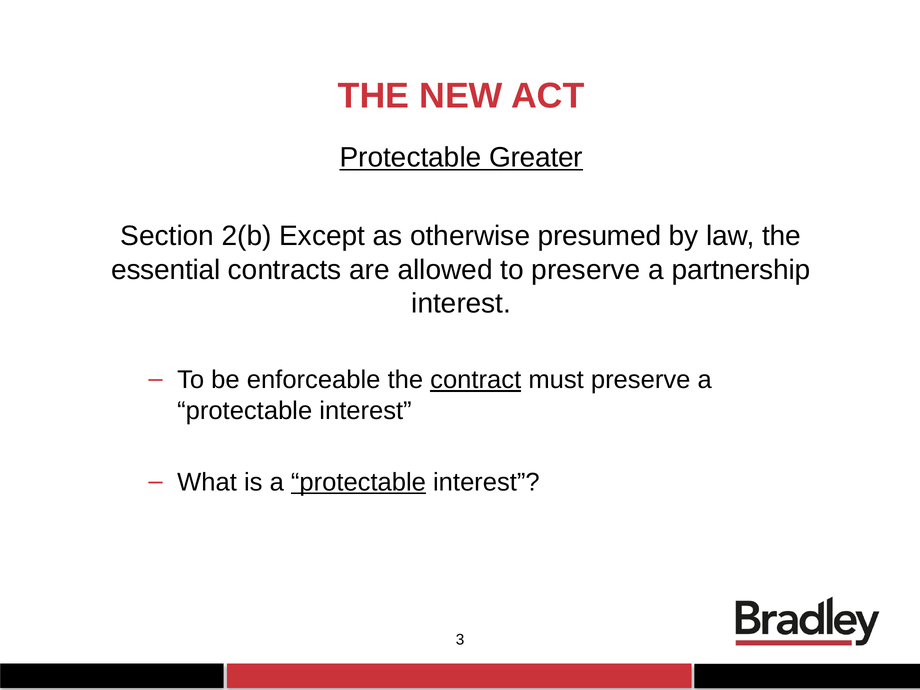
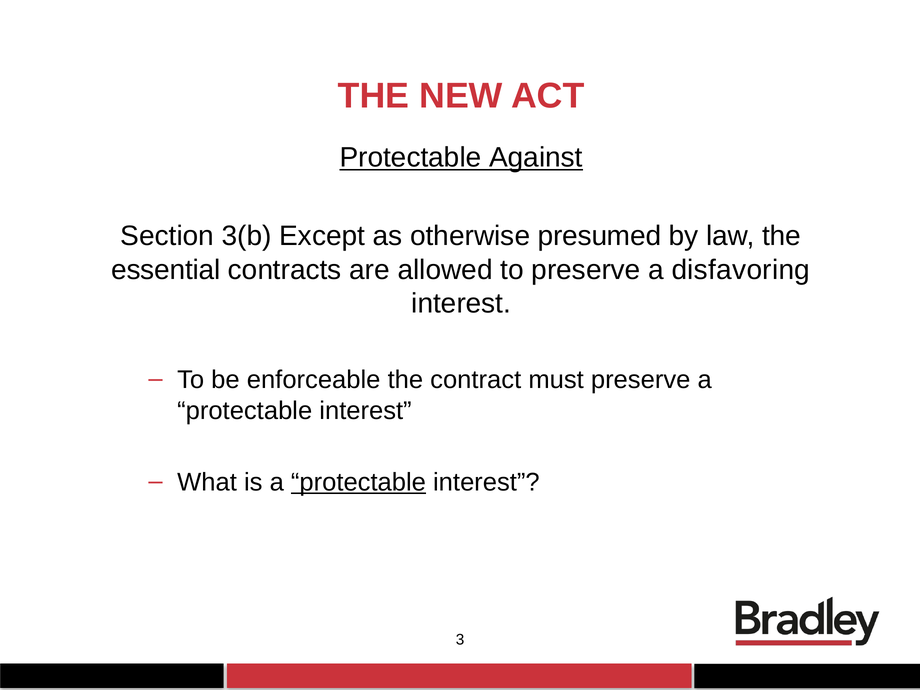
Greater: Greater -> Against
2(b: 2(b -> 3(b
partnership: partnership -> disfavoring
contract underline: present -> none
